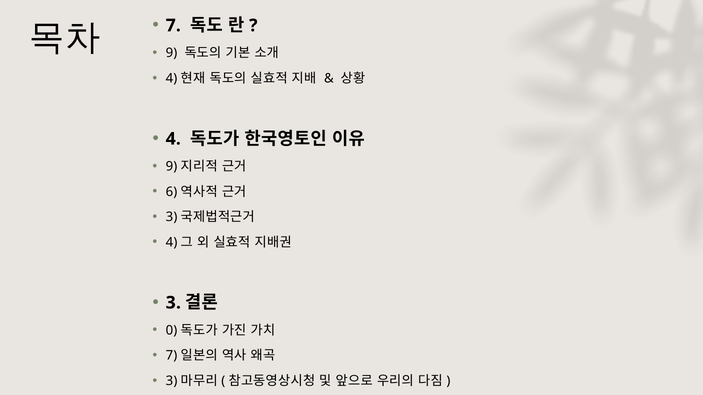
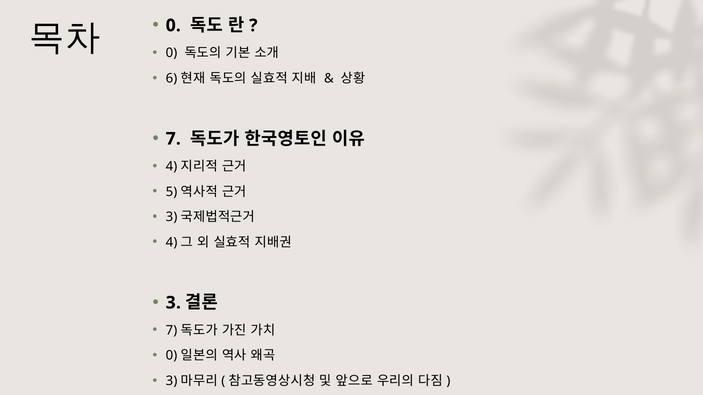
7 at (173, 26): 7 -> 0
9 at (171, 53): 9 -> 0
4 at (171, 79): 4 -> 6
4 at (173, 139): 4 -> 7
9 at (171, 167): 9 -> 4
6: 6 -> 5
0 at (171, 331): 0 -> 7
7 at (171, 356): 7 -> 0
